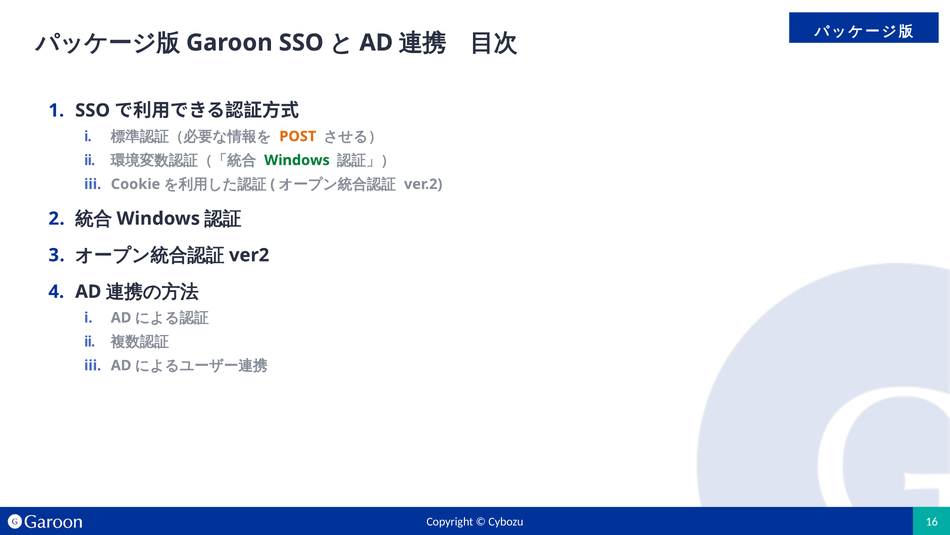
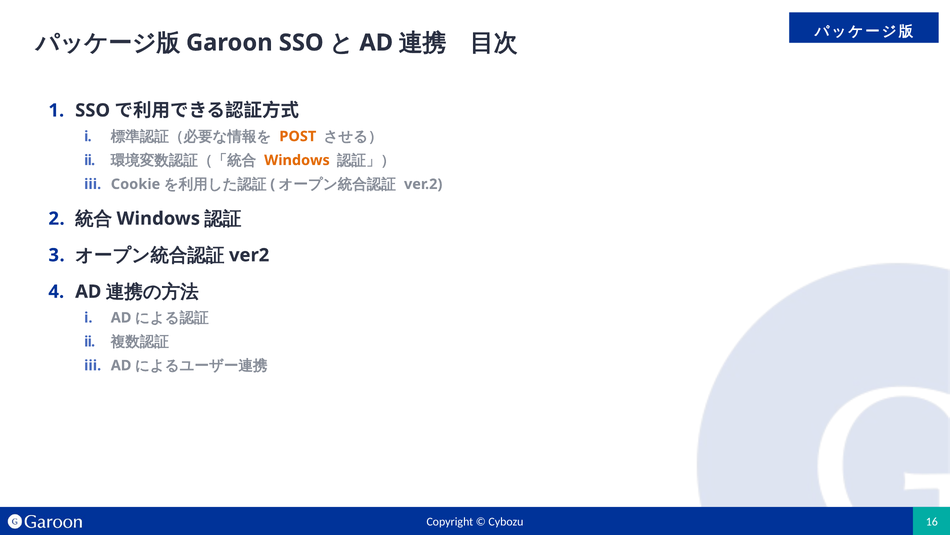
Windows at (297, 160) colour: green -> orange
